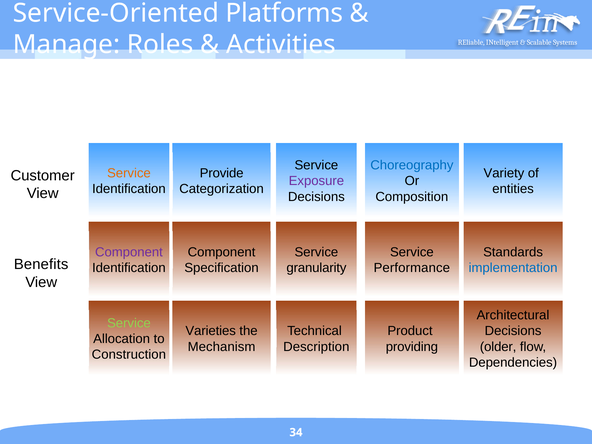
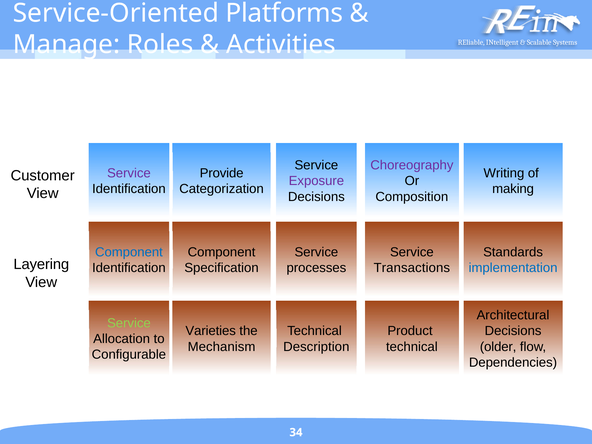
Choreography colour: blue -> purple
Service at (129, 173) colour: orange -> purple
Variety: Variety -> Writing
entities: entities -> making
Component at (129, 252) colour: purple -> blue
Benefits: Benefits -> Layering
granularity: granularity -> processes
Performance: Performance -> Transactions
providing at (412, 347): providing -> technical
Construction: Construction -> Configurable
